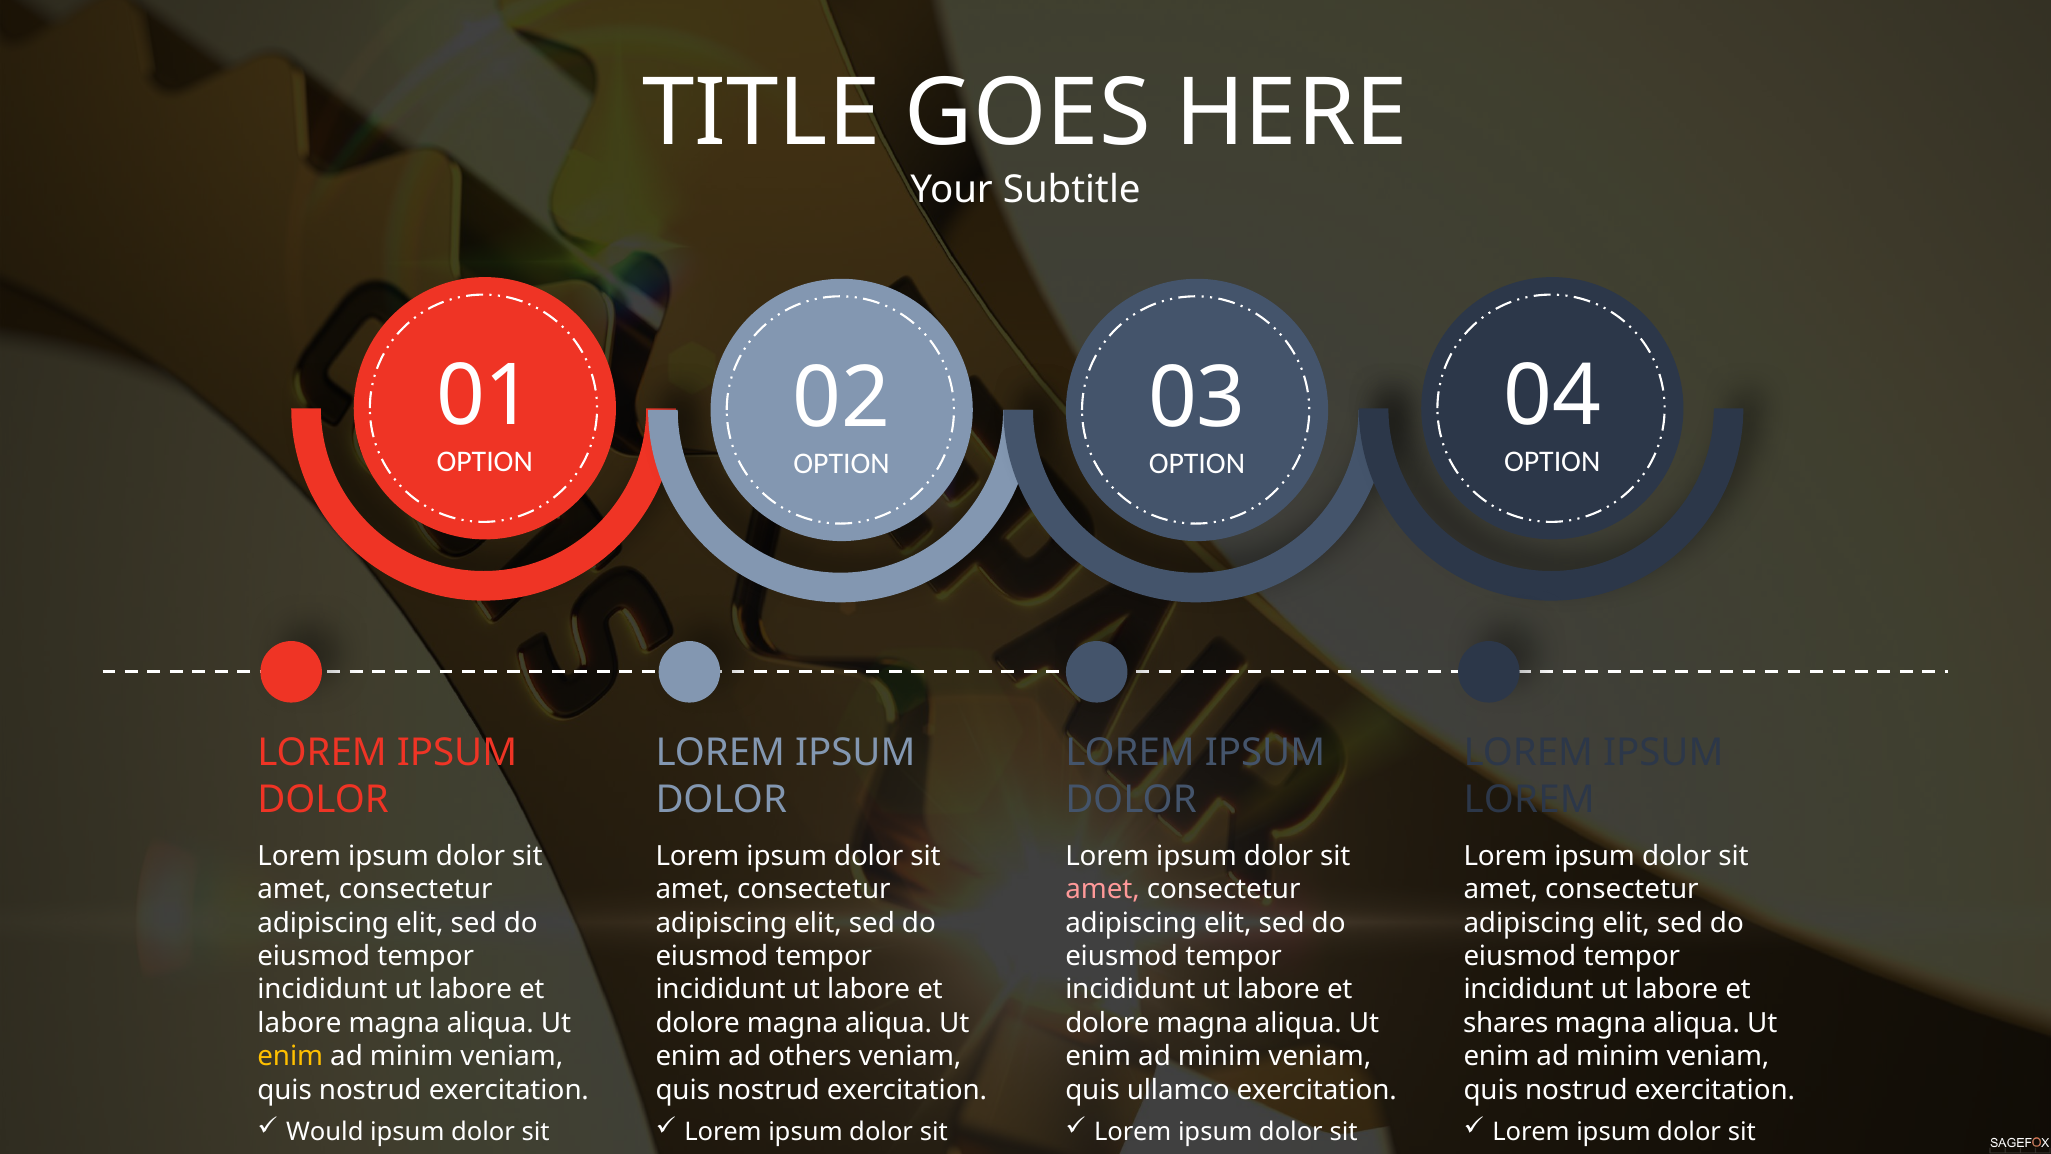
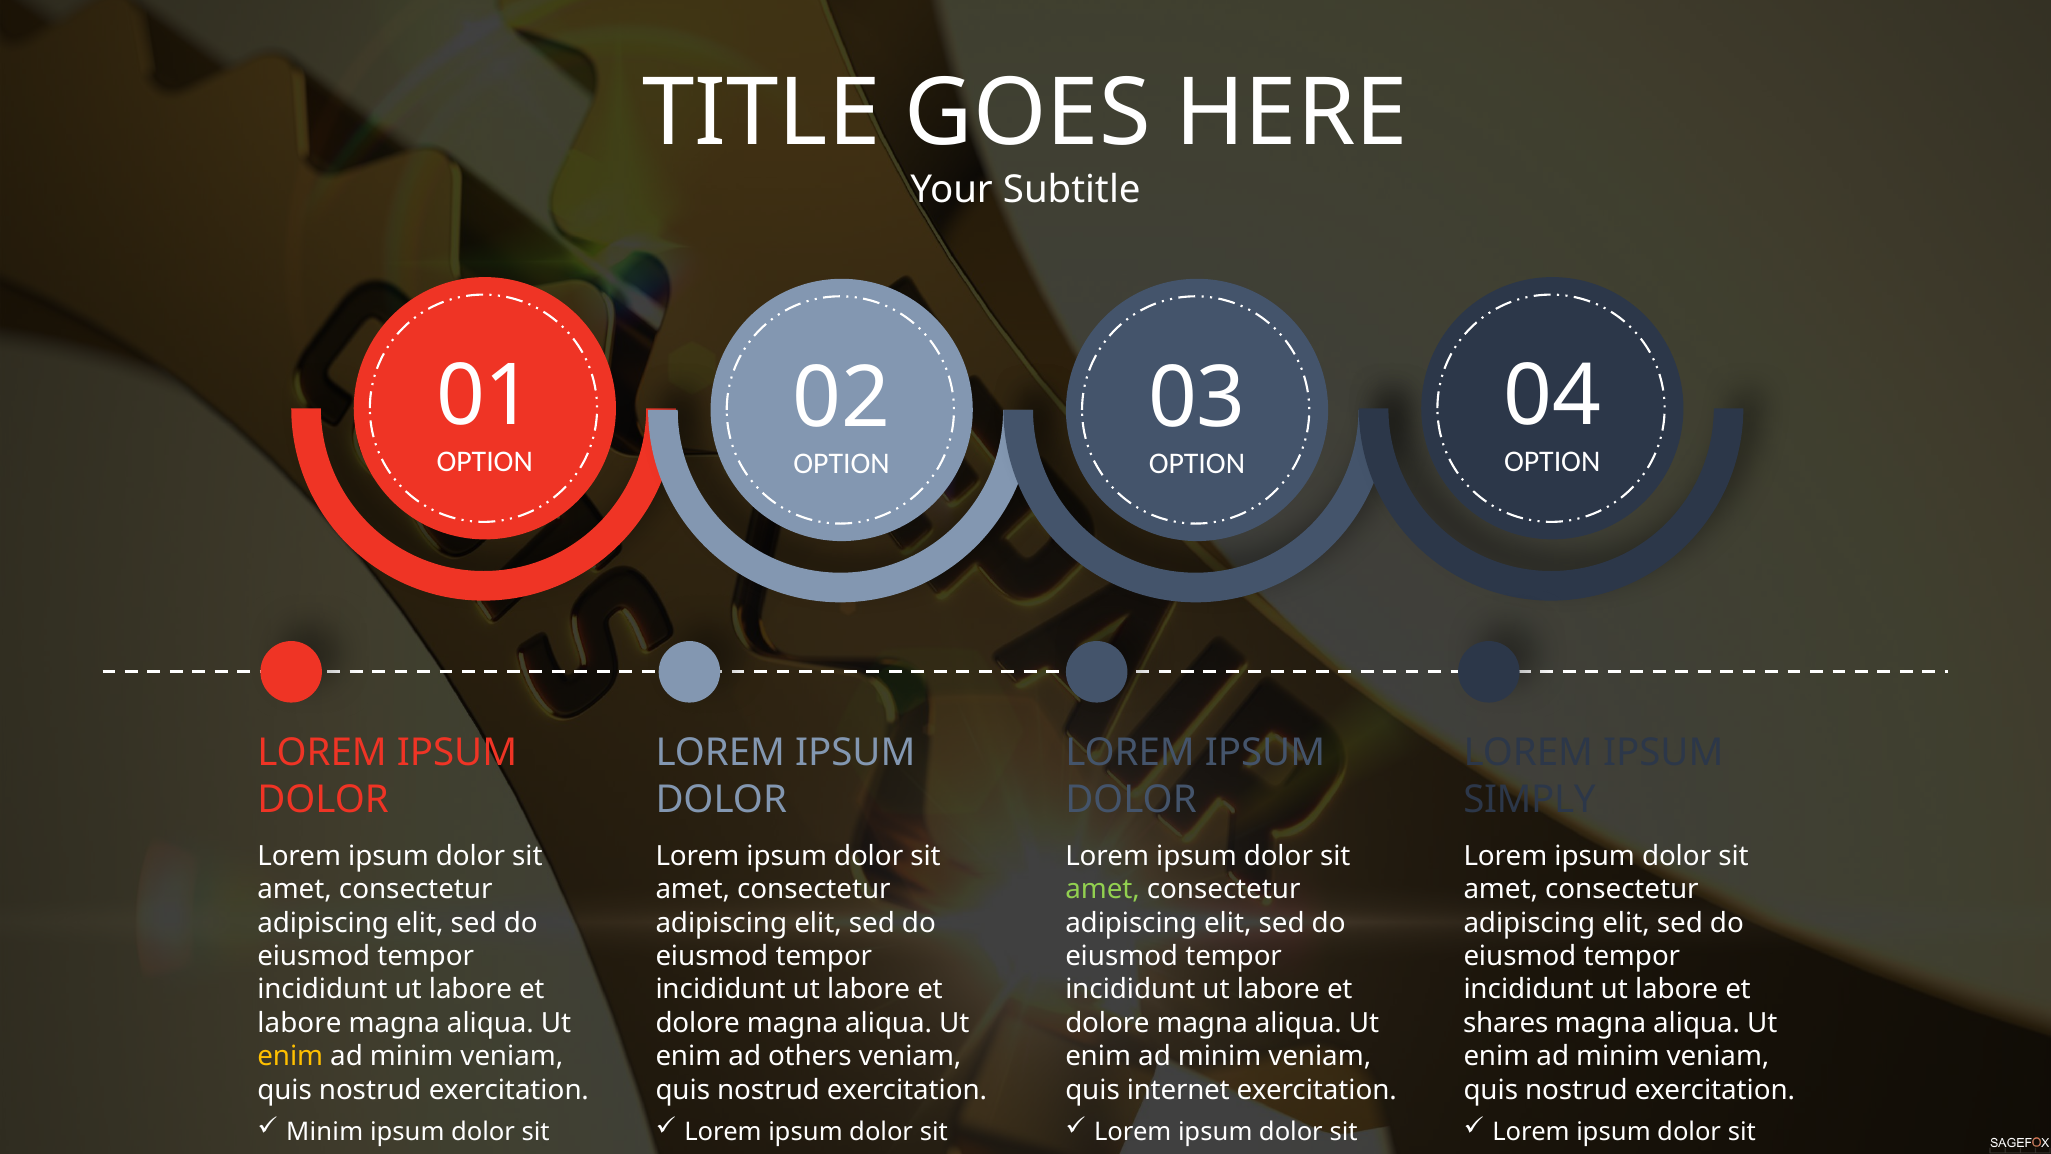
LOREM at (1529, 799): LOREM -> SIMPLY
amet at (1103, 889) colour: pink -> light green
ullamco: ullamco -> internet
Would at (325, 1132): Would -> Minim
